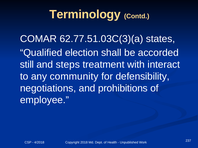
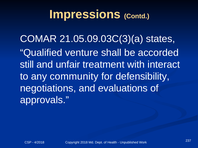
Terminology: Terminology -> Impressions
62.77.51.03C(3)(a: 62.77.51.03C(3)(a -> 21.05.09.03C(3)(a
election: election -> venture
steps: steps -> unfair
prohibitions: prohibitions -> evaluations
employee: employee -> approvals
